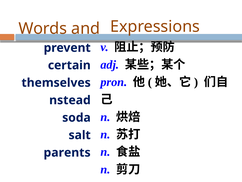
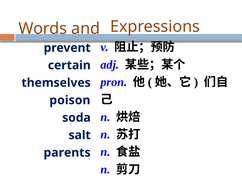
nstead: nstead -> poison
